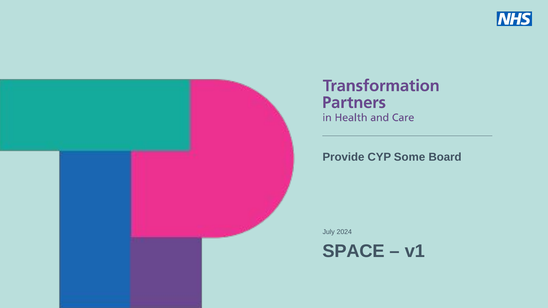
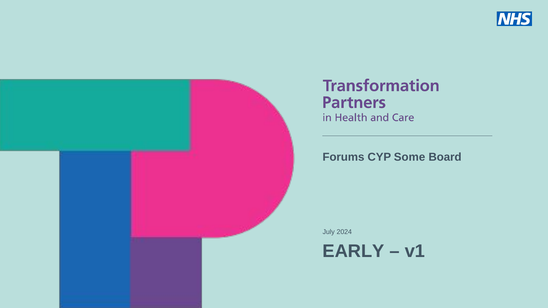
Provide: Provide -> Forums
SPACE: SPACE -> EARLY
